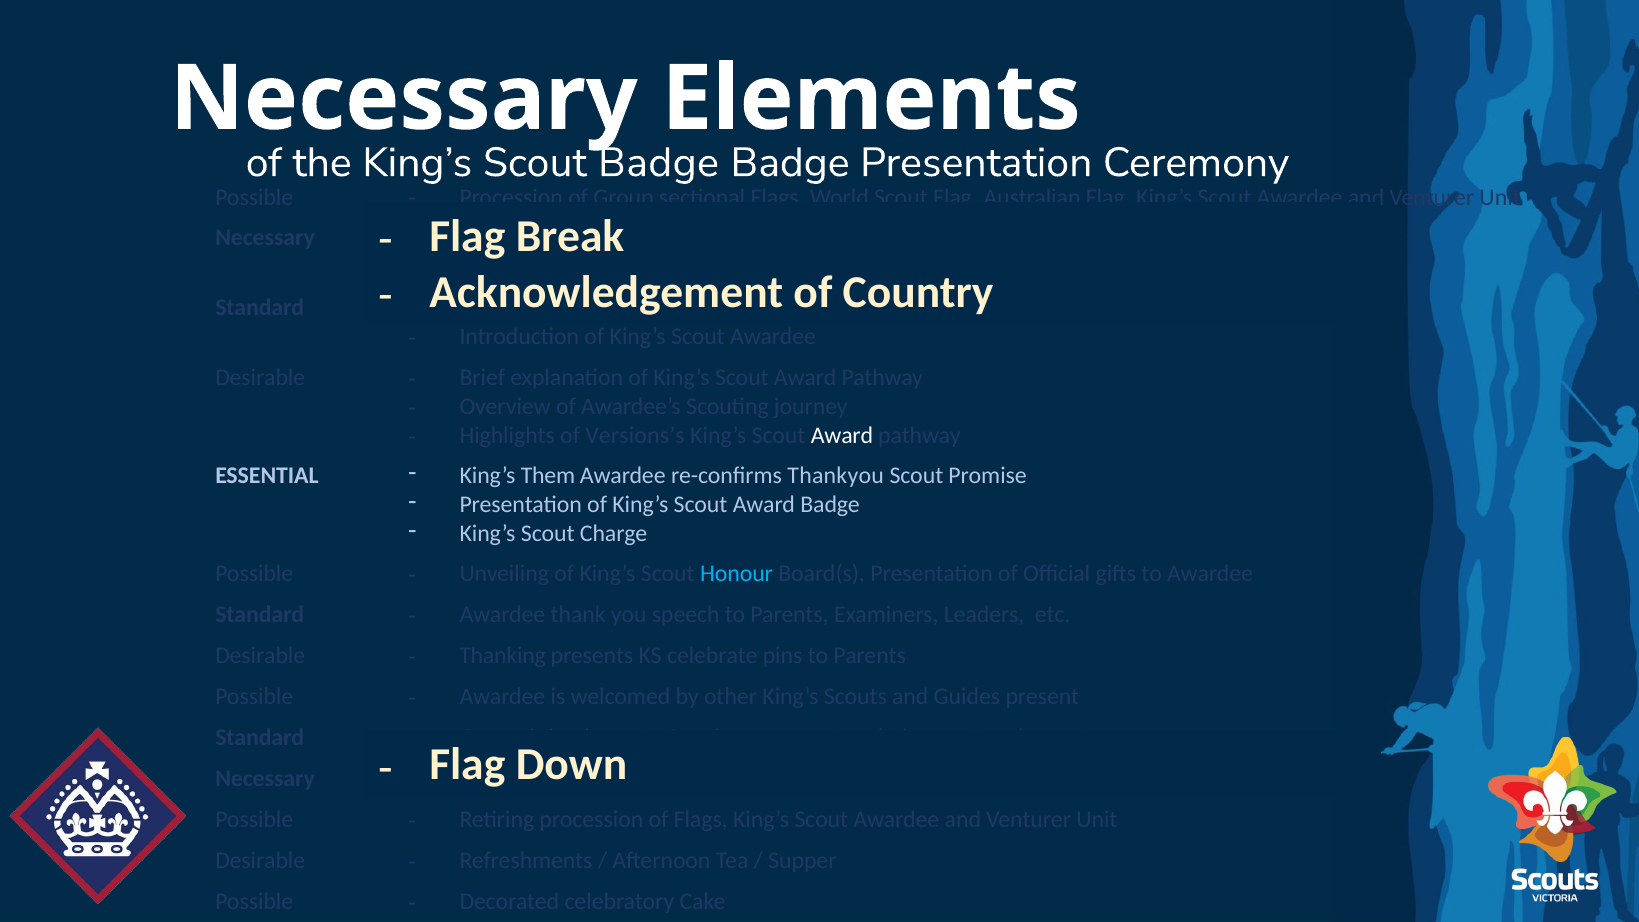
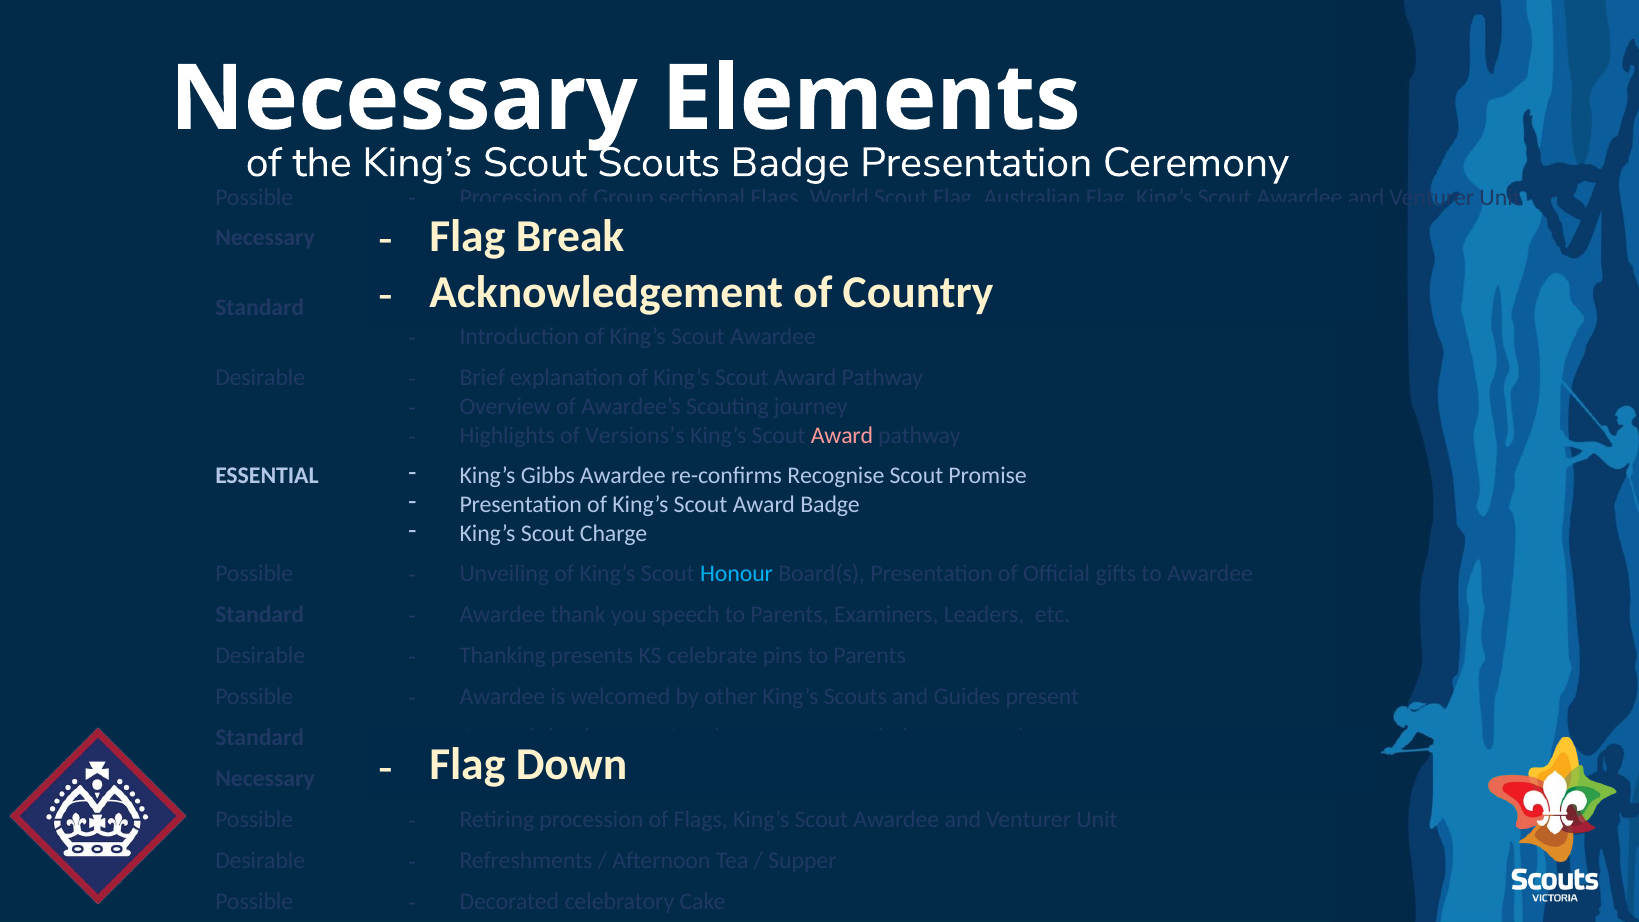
Badge at (658, 163): Badge -> Scouts
Award at (842, 435) colour: white -> pink
Them: Them -> Gibbs
Thankyou: Thankyou -> Recognise
